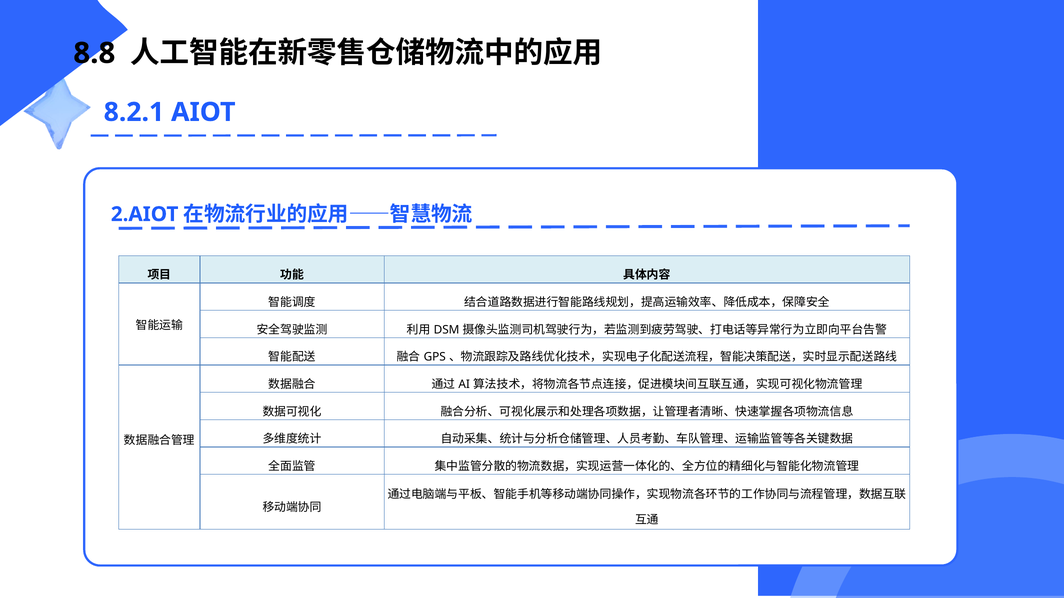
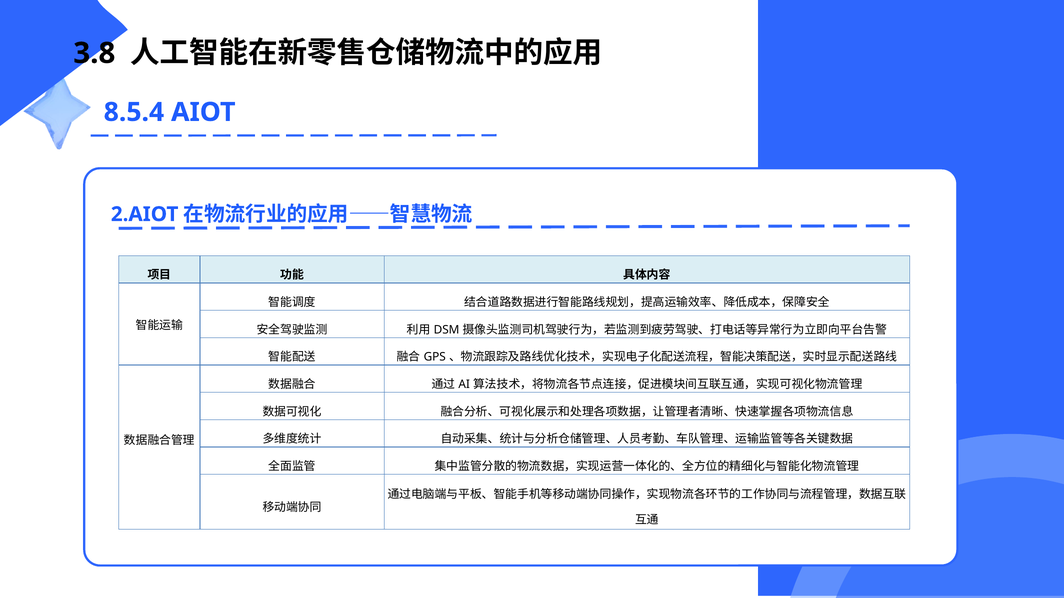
8.8: 8.8 -> 3.8
8.2.1: 8.2.1 -> 8.5.4
